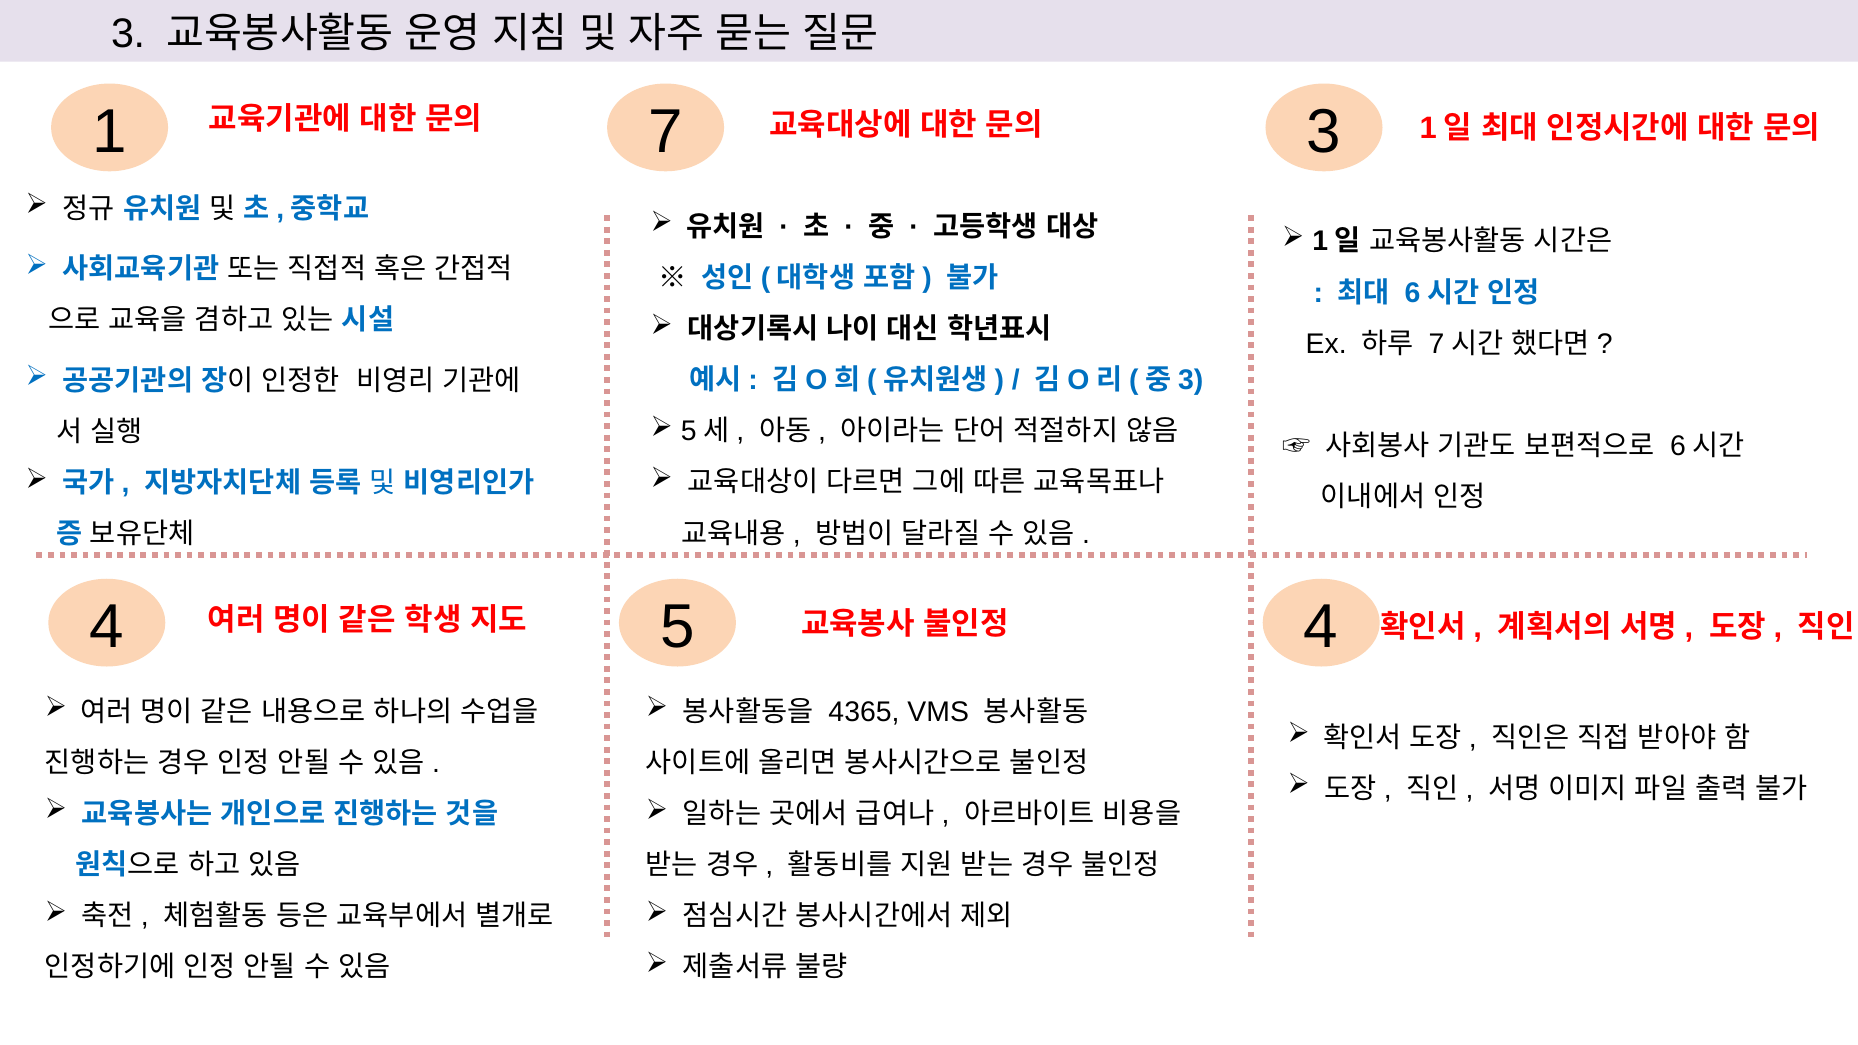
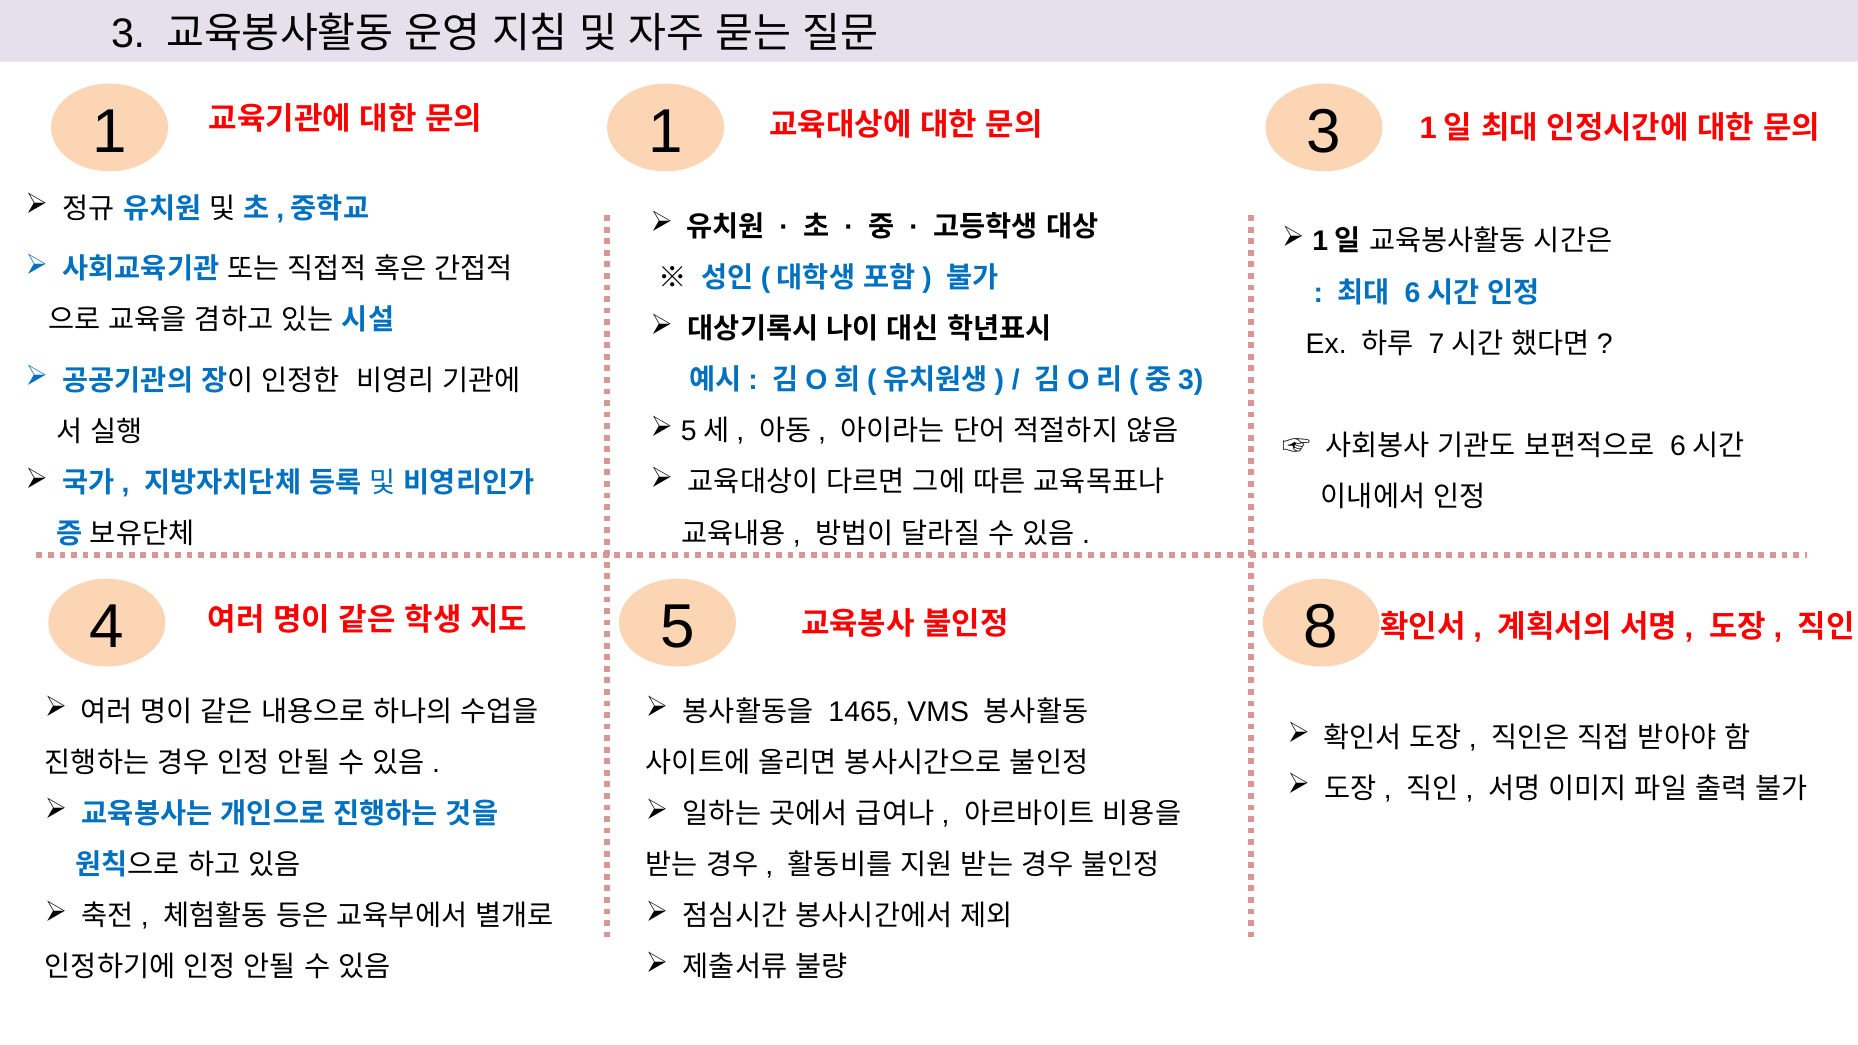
1 7: 7 -> 1
5 4: 4 -> 8
4365: 4365 -> 1465
